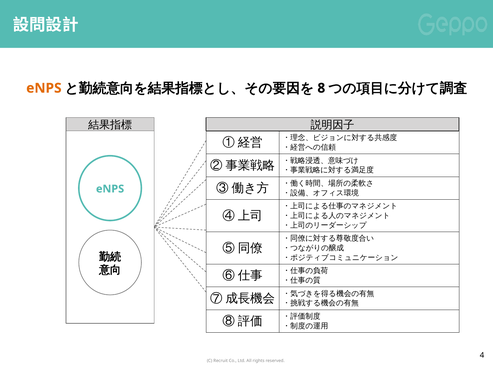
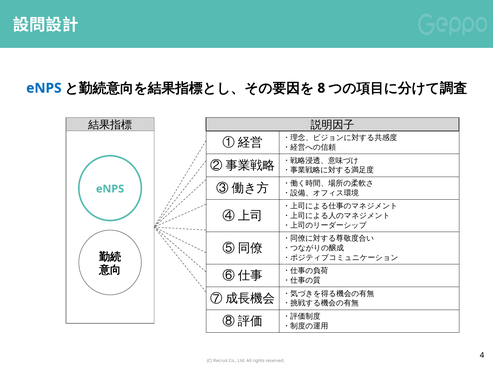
eNPS at (44, 88) colour: orange -> blue
